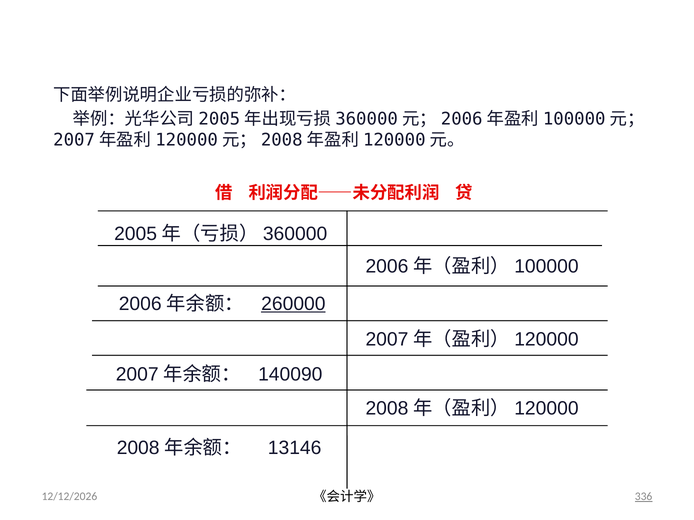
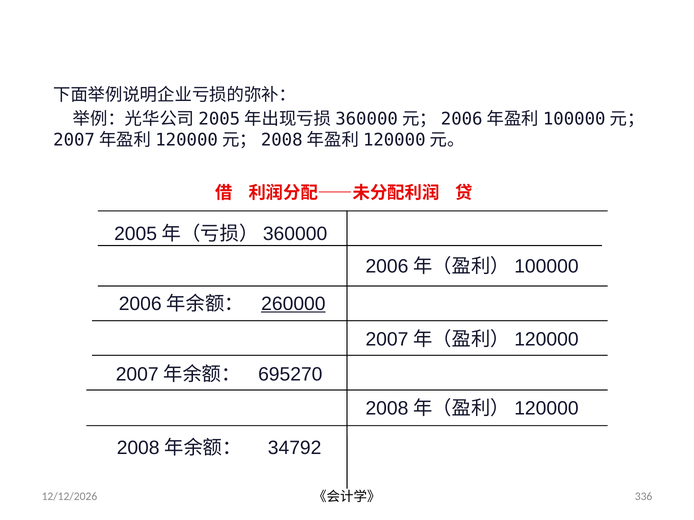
140090: 140090 -> 695270
13146: 13146 -> 34792
336 underline: present -> none
